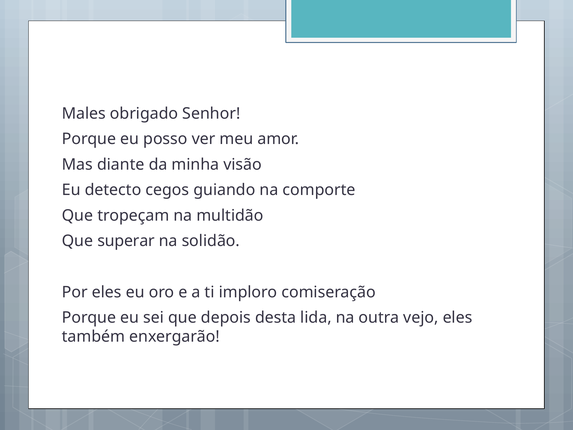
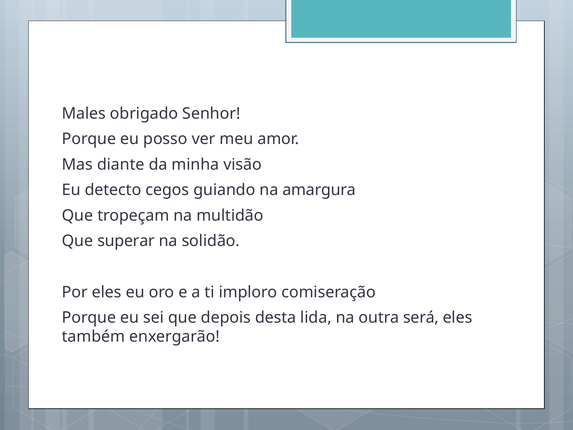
comporte: comporte -> amargura
vejo: vejo -> será
